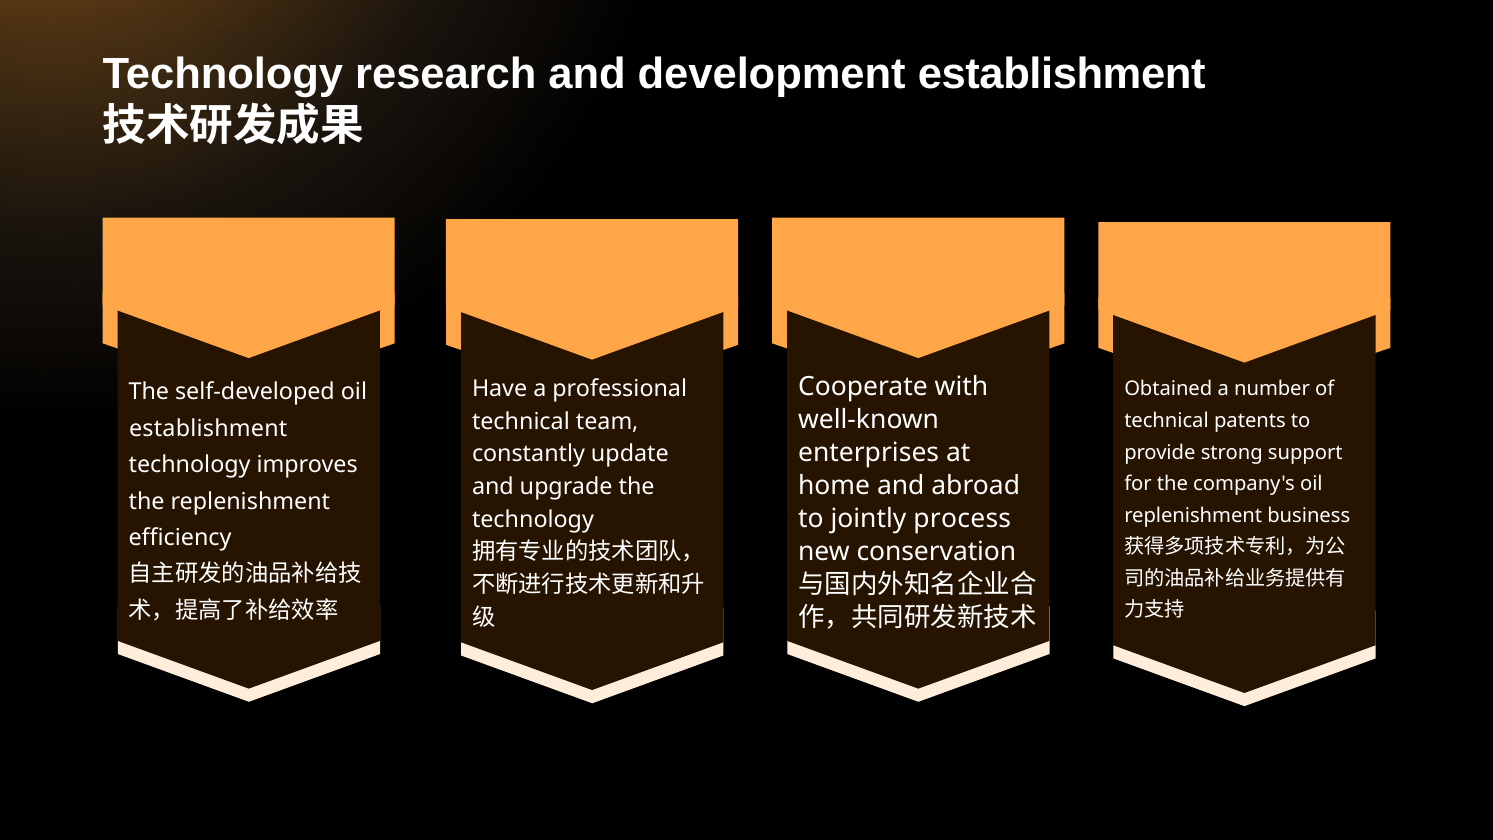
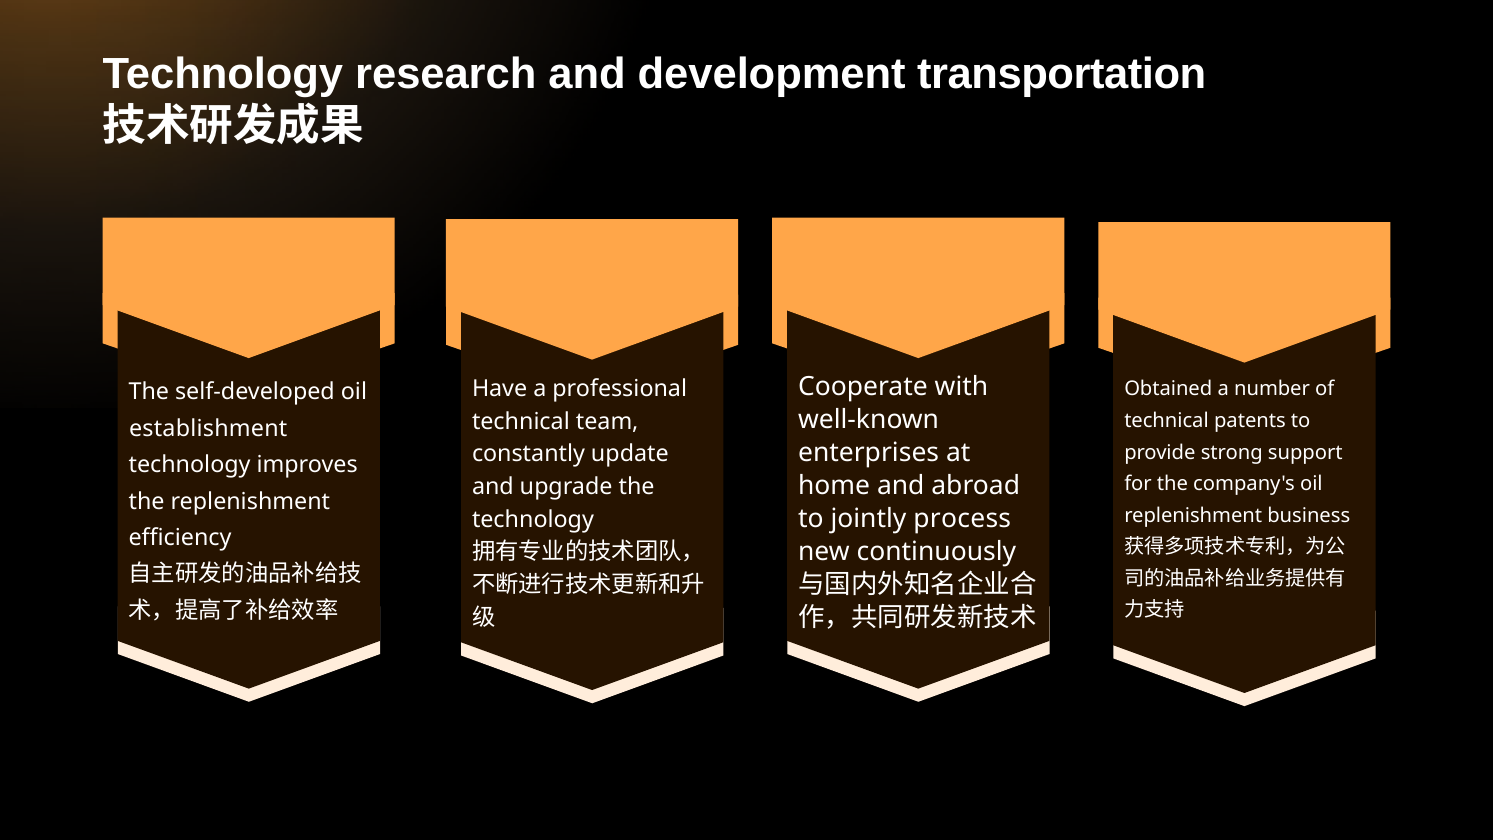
development establishment: establishment -> transportation
conservation: conservation -> continuously
